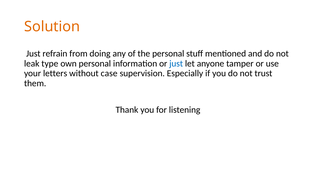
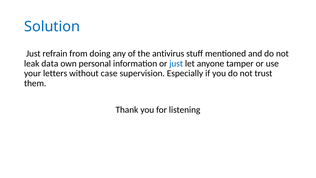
Solution colour: orange -> blue
the personal: personal -> antivirus
type: type -> data
